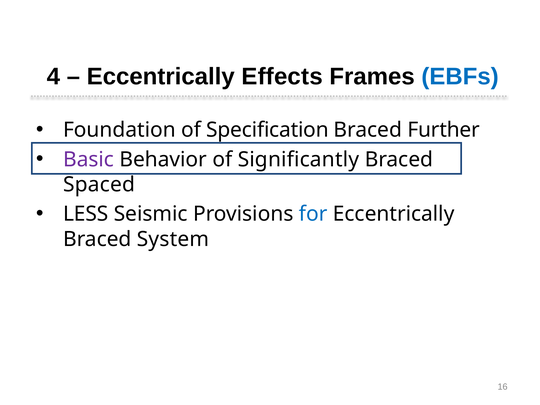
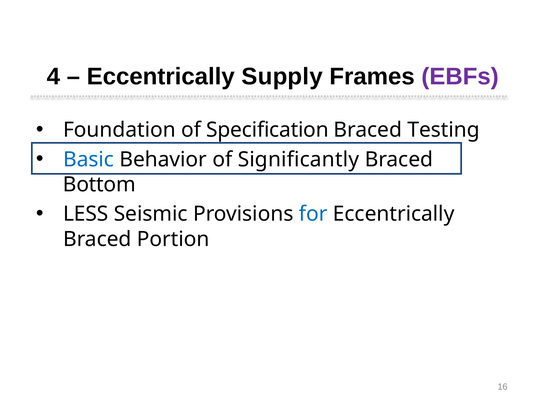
Effects: Effects -> Supply
EBFs colour: blue -> purple
Further: Further -> Testing
Basic colour: purple -> blue
Spaced: Spaced -> Bottom
System: System -> Portion
